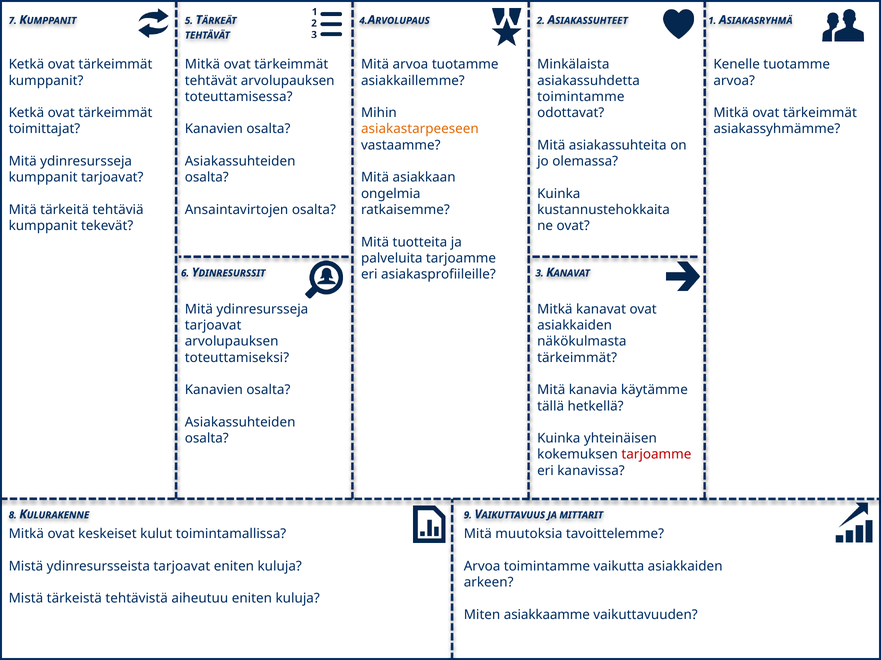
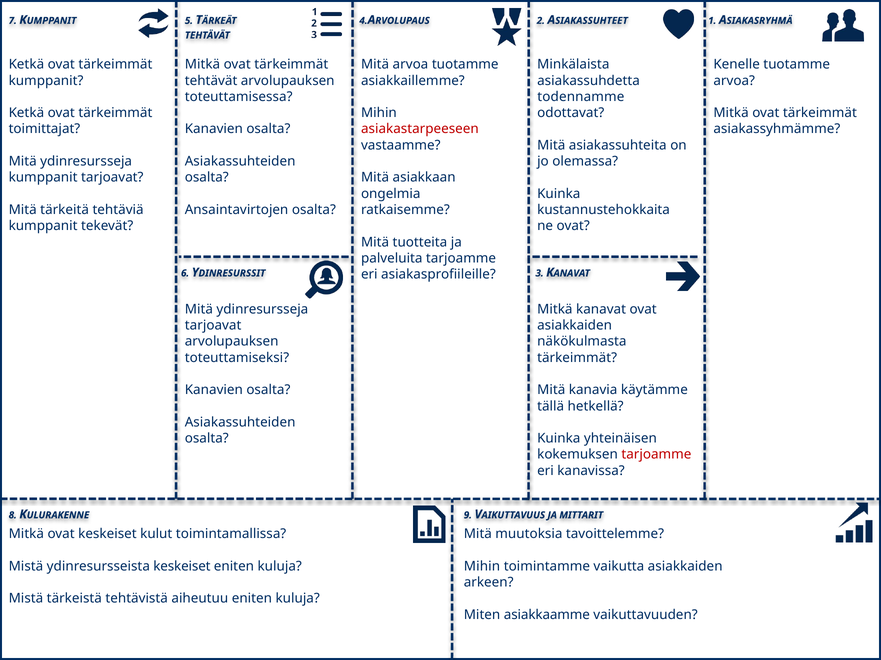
toimintamme at (581, 97): toimintamme -> todennamme
asiakastarpeeseen colour: orange -> red
ydinresursseista tarjoavat: tarjoavat -> keskeiset
Arvoa at (482, 567): Arvoa -> Mihin
